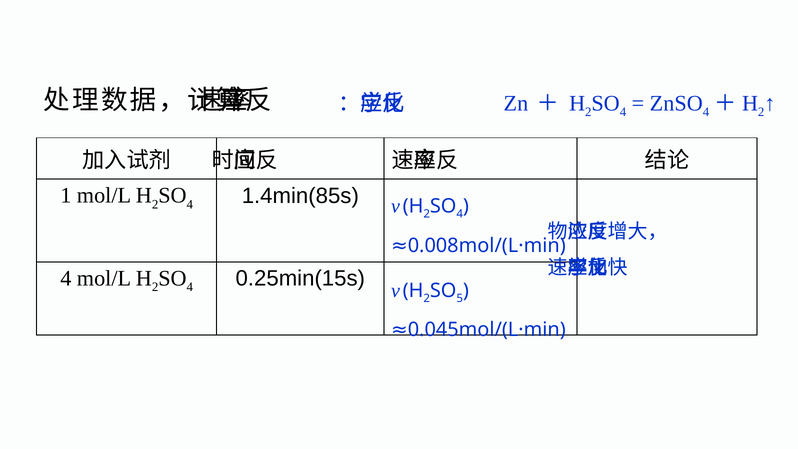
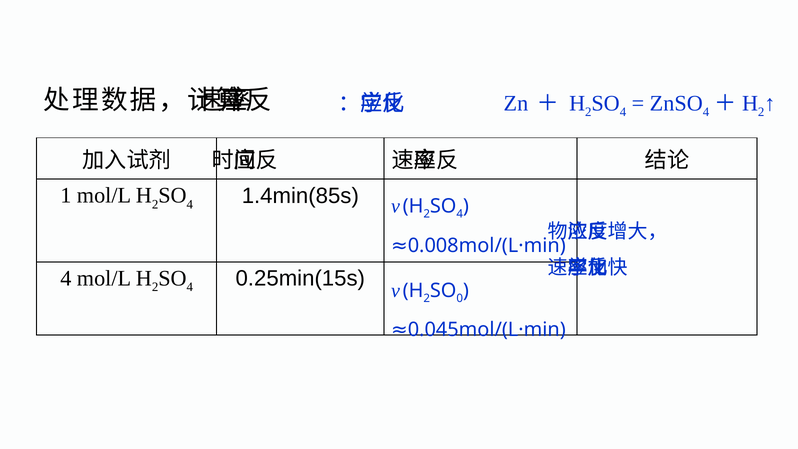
5: 5 -> 0
